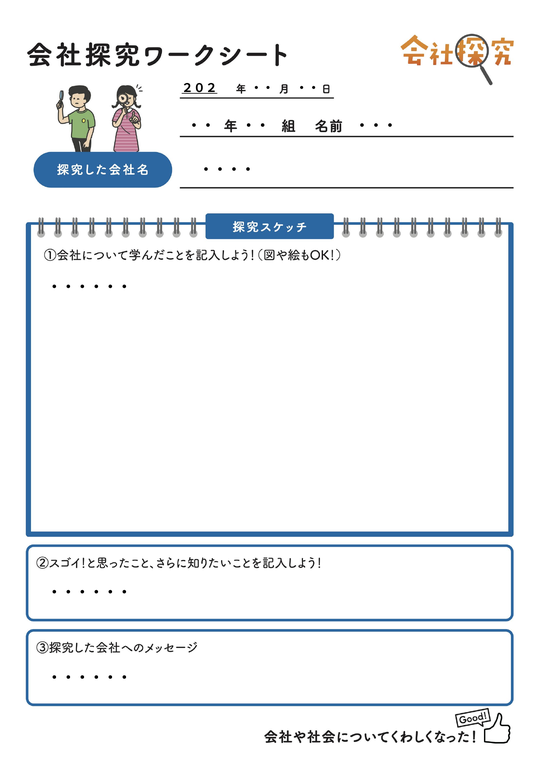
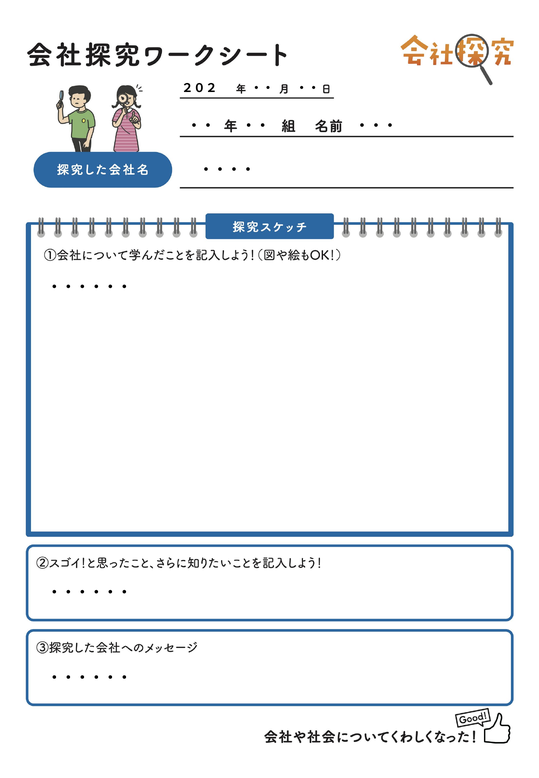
２０２ underline: present -> none
